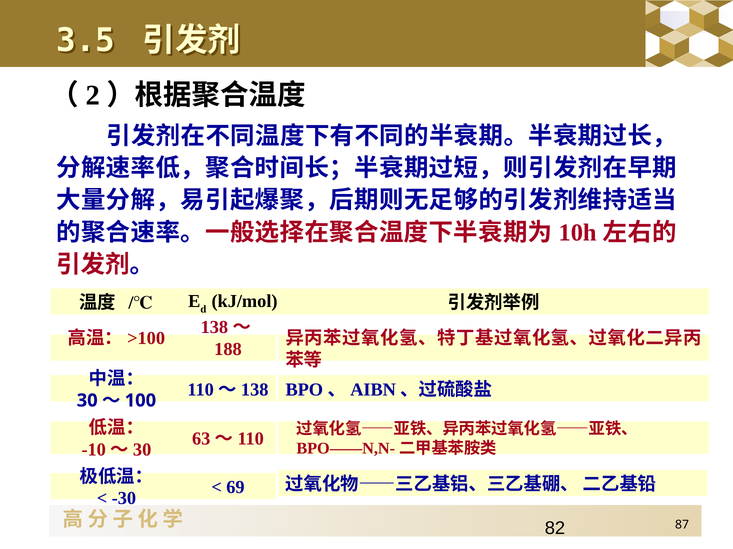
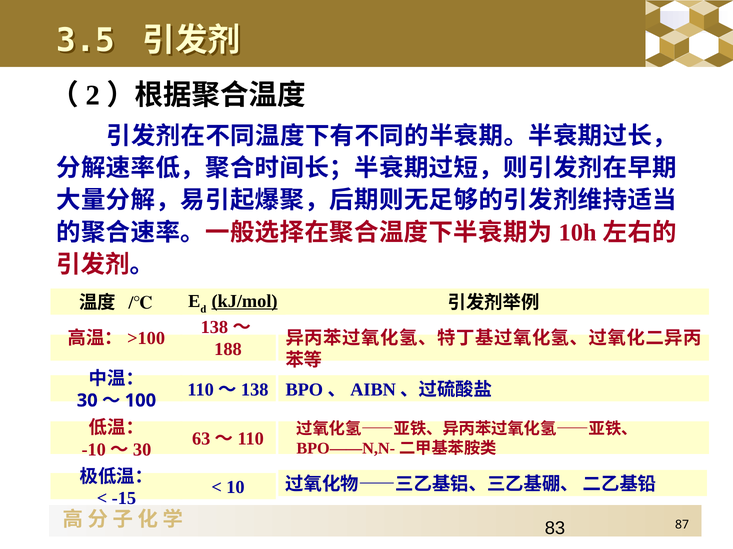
kJ/mol underline: none -> present
69: 69 -> 10
-30: -30 -> -15
82: 82 -> 83
